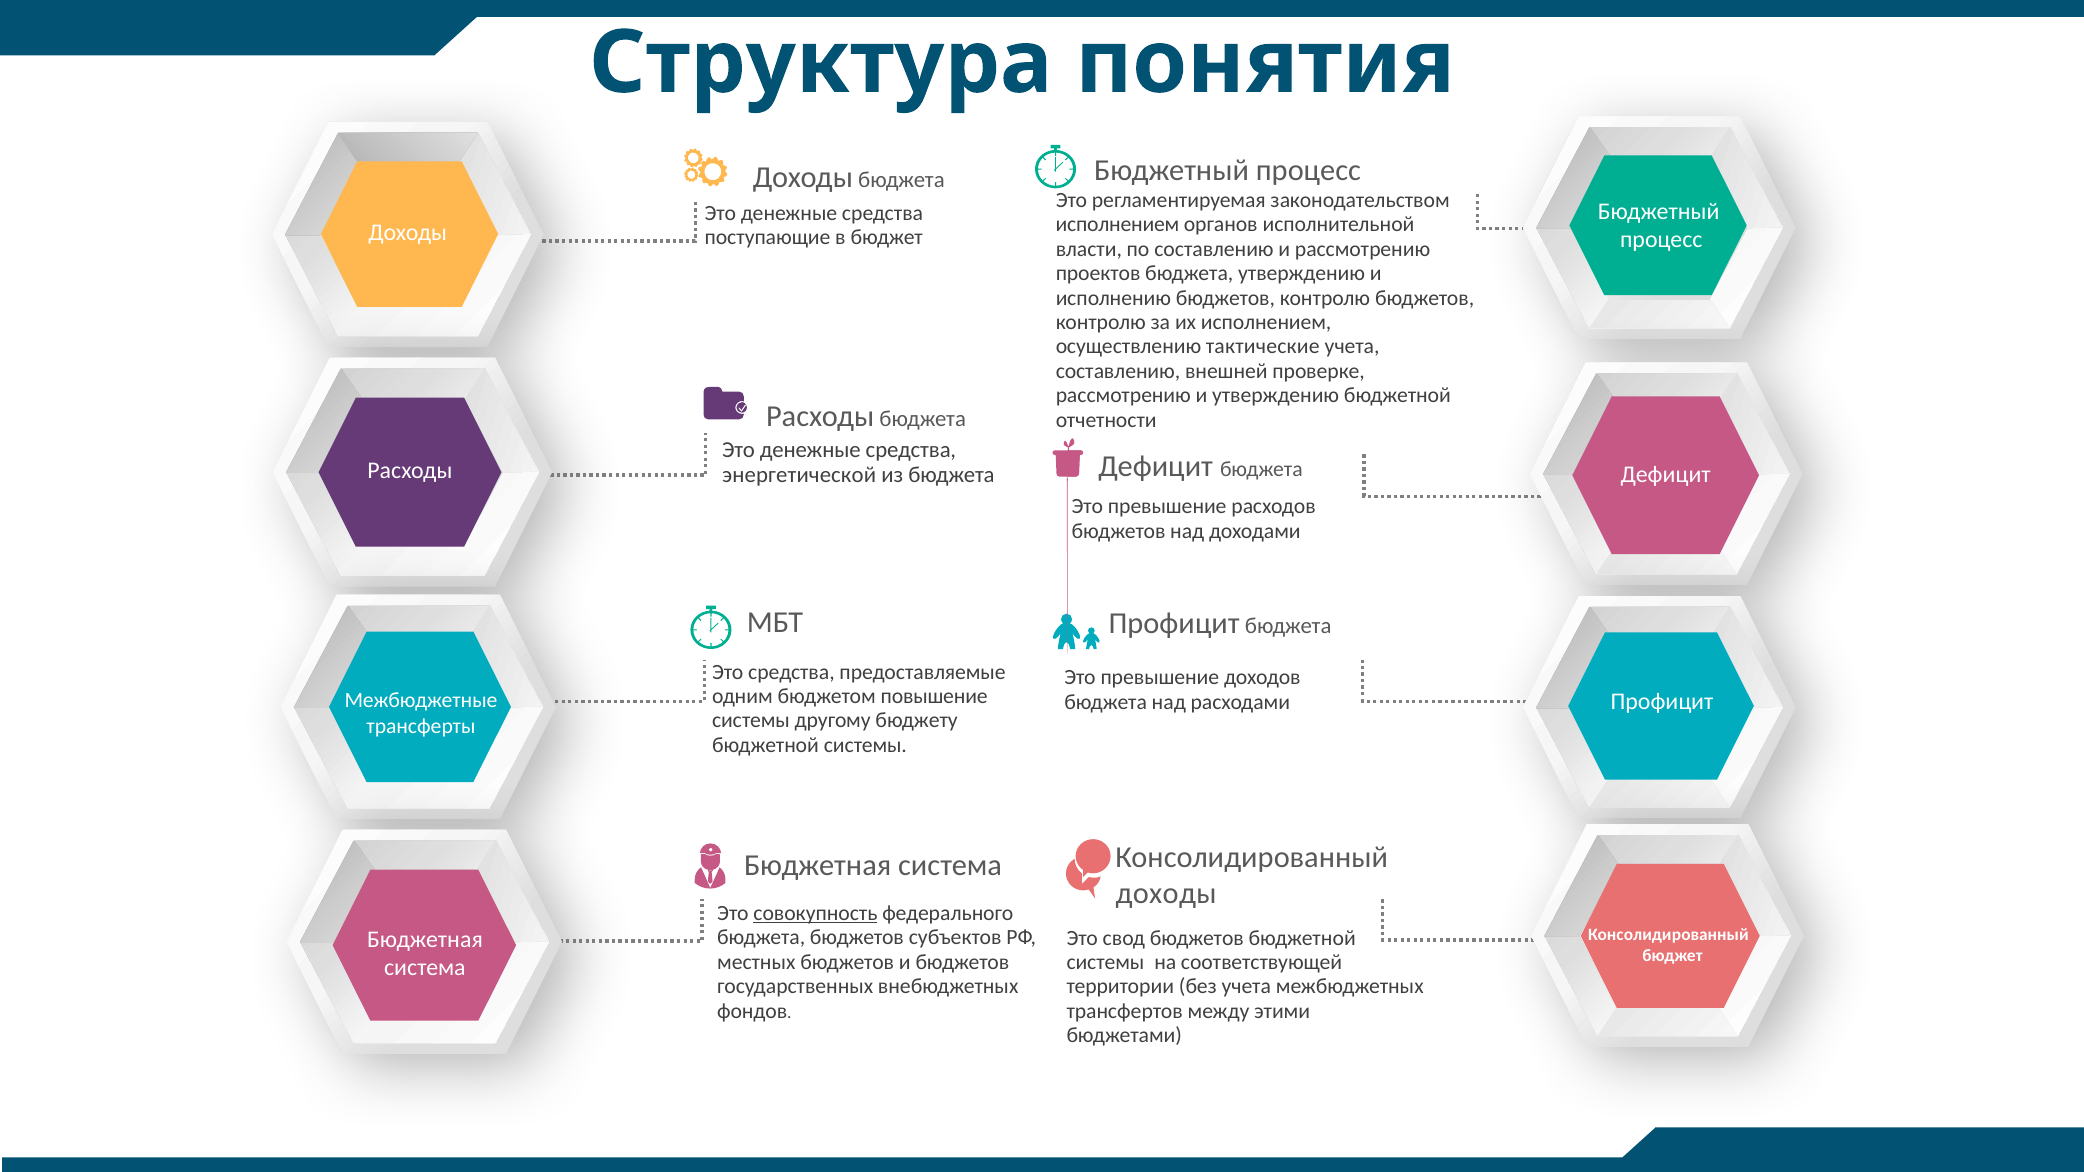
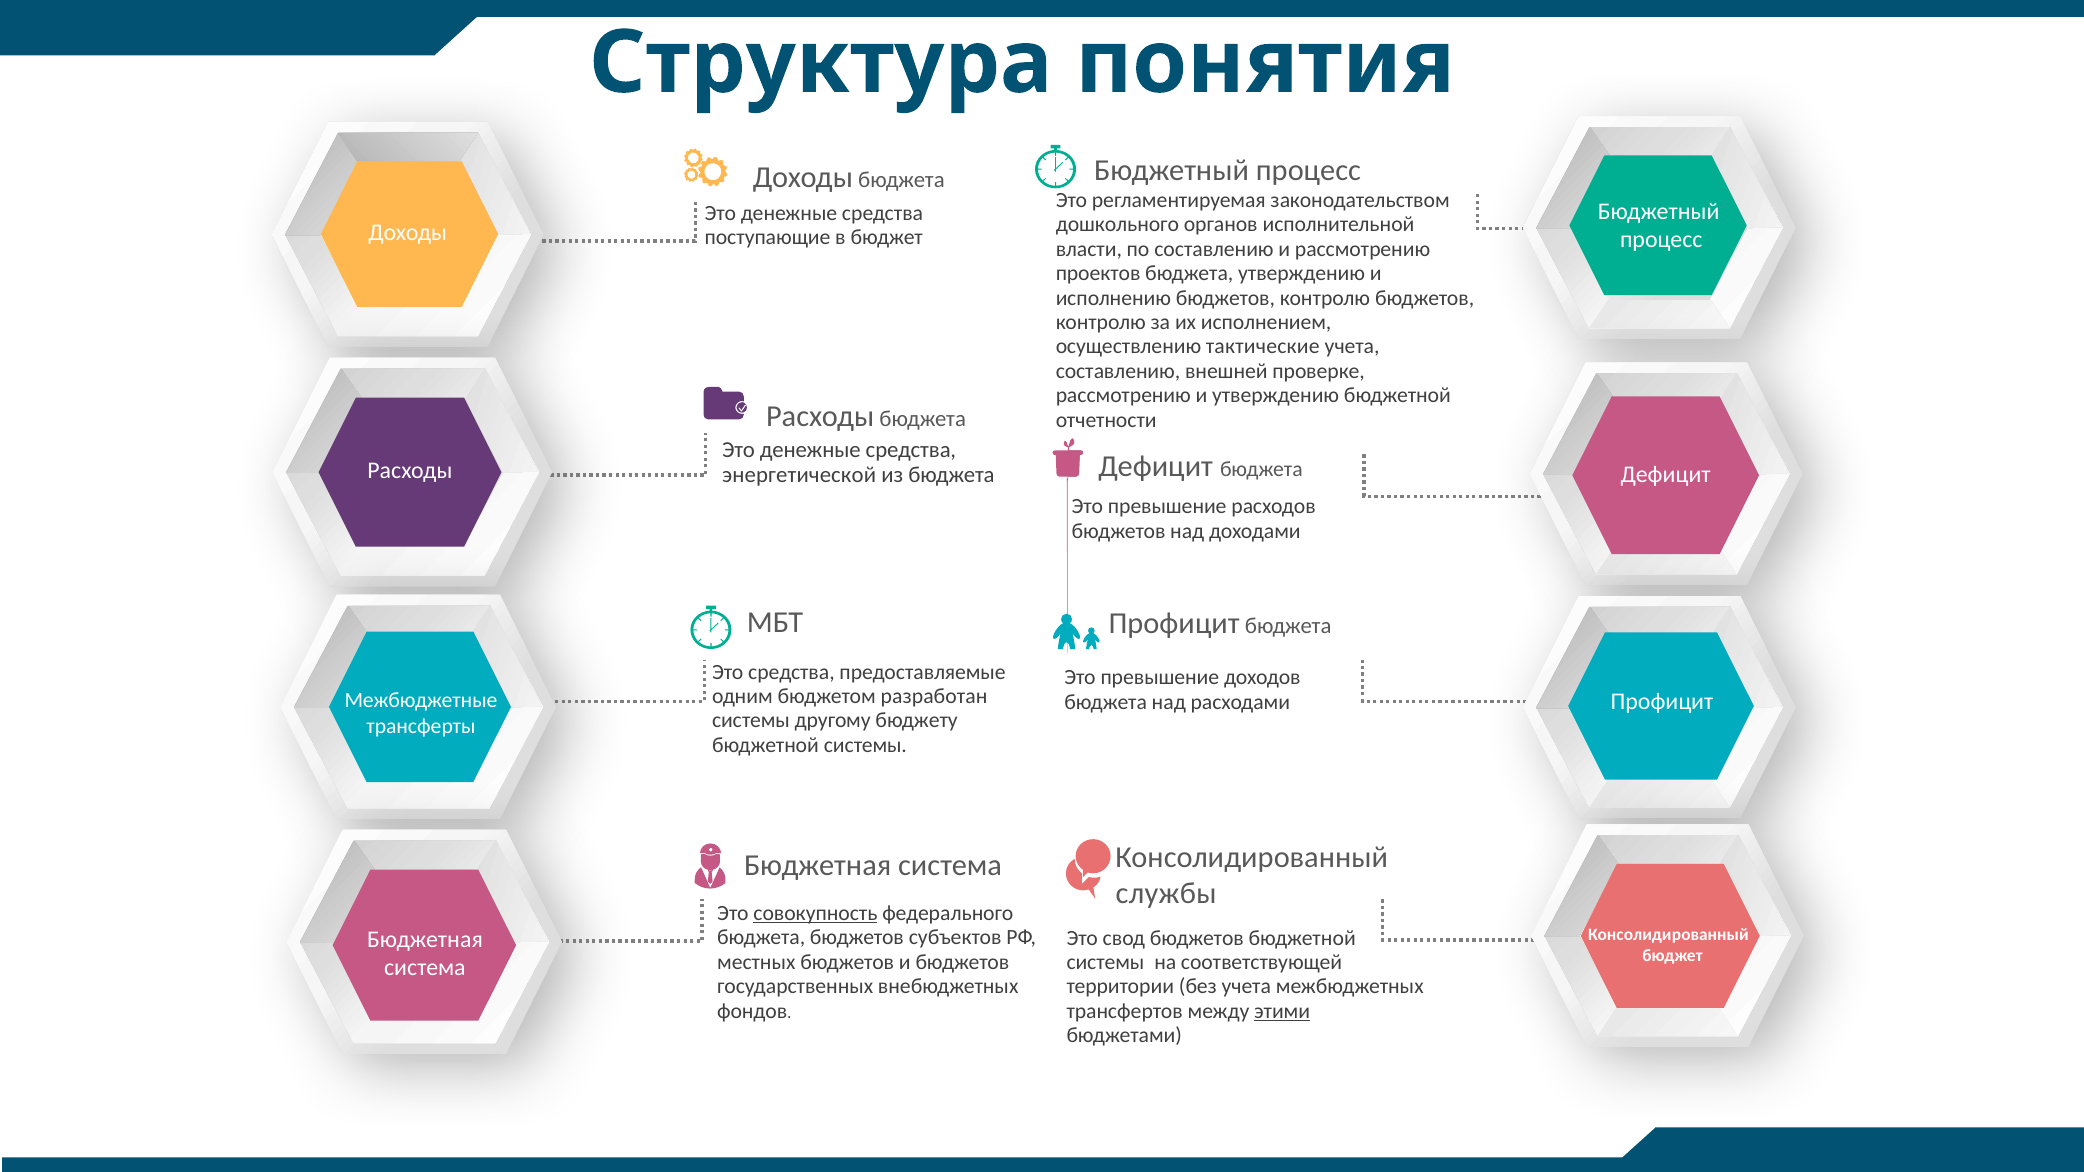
исполнением at (1117, 225): исполнением -> дошкольного
повышение: повышение -> разработан
доходы at (1166, 894): доходы -> службы
этими underline: none -> present
